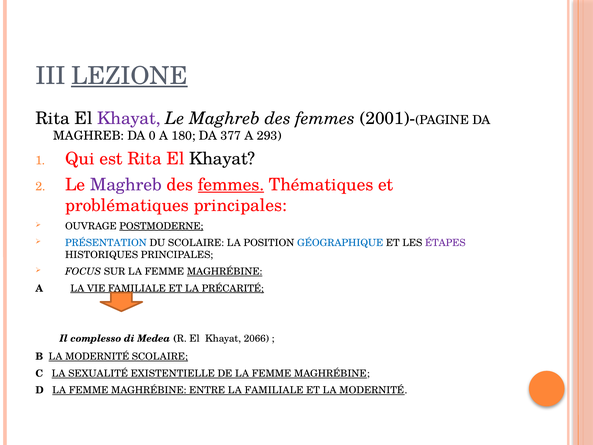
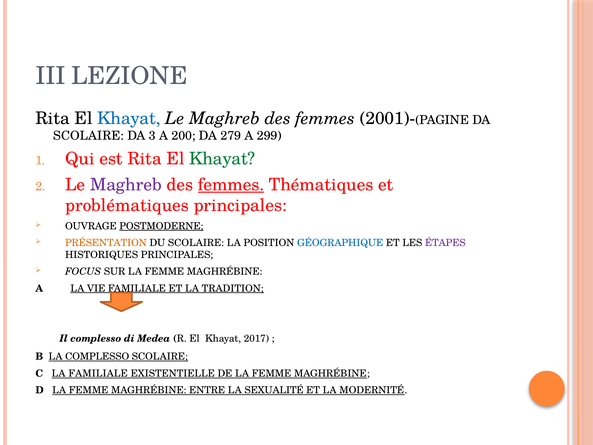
LEZIONE underline: present -> none
Khayat at (129, 118) colour: purple -> blue
MAGHREB at (89, 136): MAGHREB -> SCOLAIRE
0: 0 -> 3
180: 180 -> 200
377: 377 -> 279
293: 293 -> 299
Khayat at (222, 159) colour: black -> green
PRÉSENTATION colour: blue -> orange
MAGHRÉBINE at (225, 271) underline: present -> none
PRÉCARITÉ: PRÉCARITÉ -> TRADITION
2066: 2066 -> 2017
B LA MODERNITÉ: MODERNITÉ -> COMPLESSO
LA SEXUALITÉ: SEXUALITÉ -> FAMILIALE
LA FAMILIALE: FAMILIALE -> SEXUALITÉ
